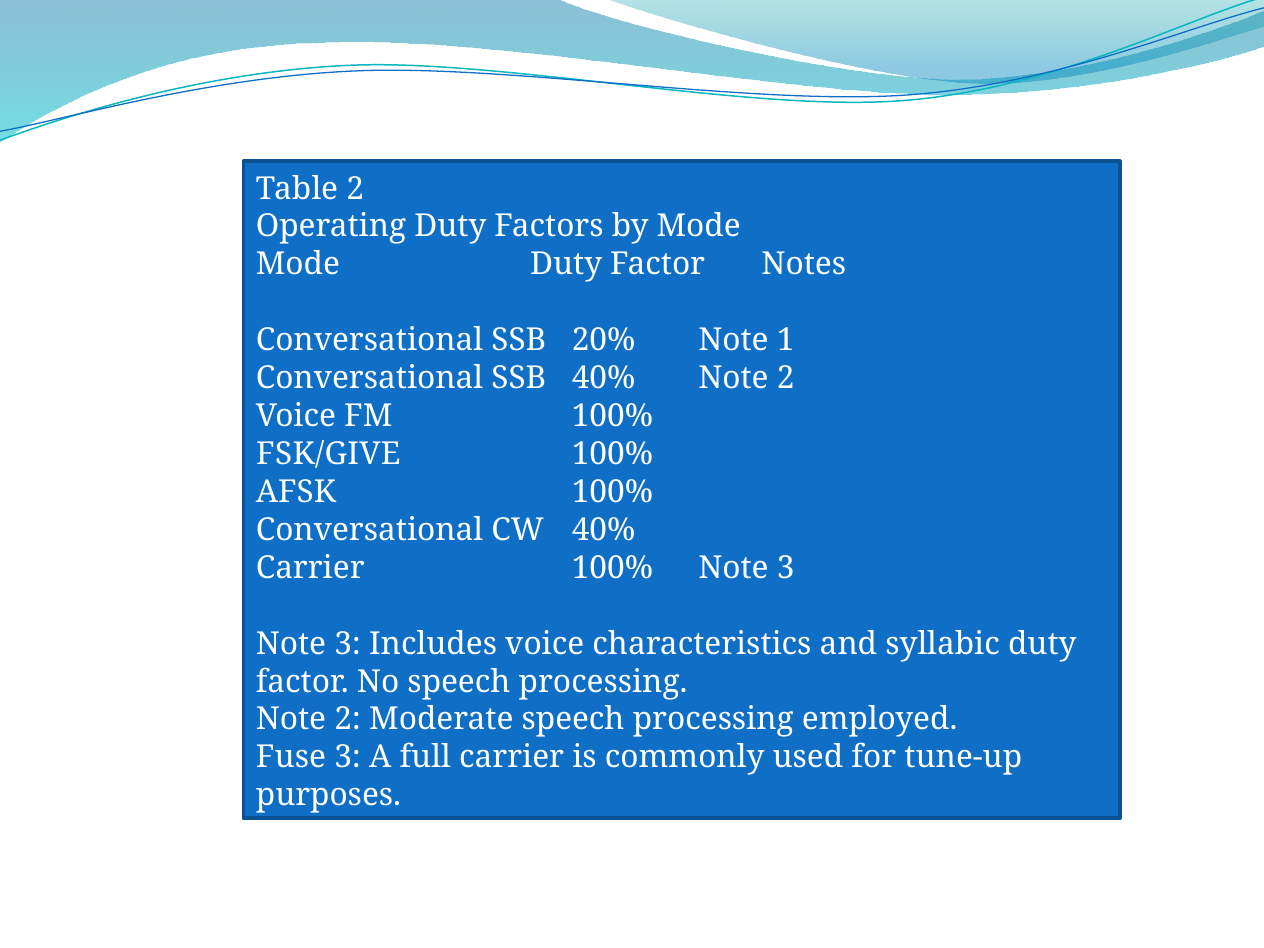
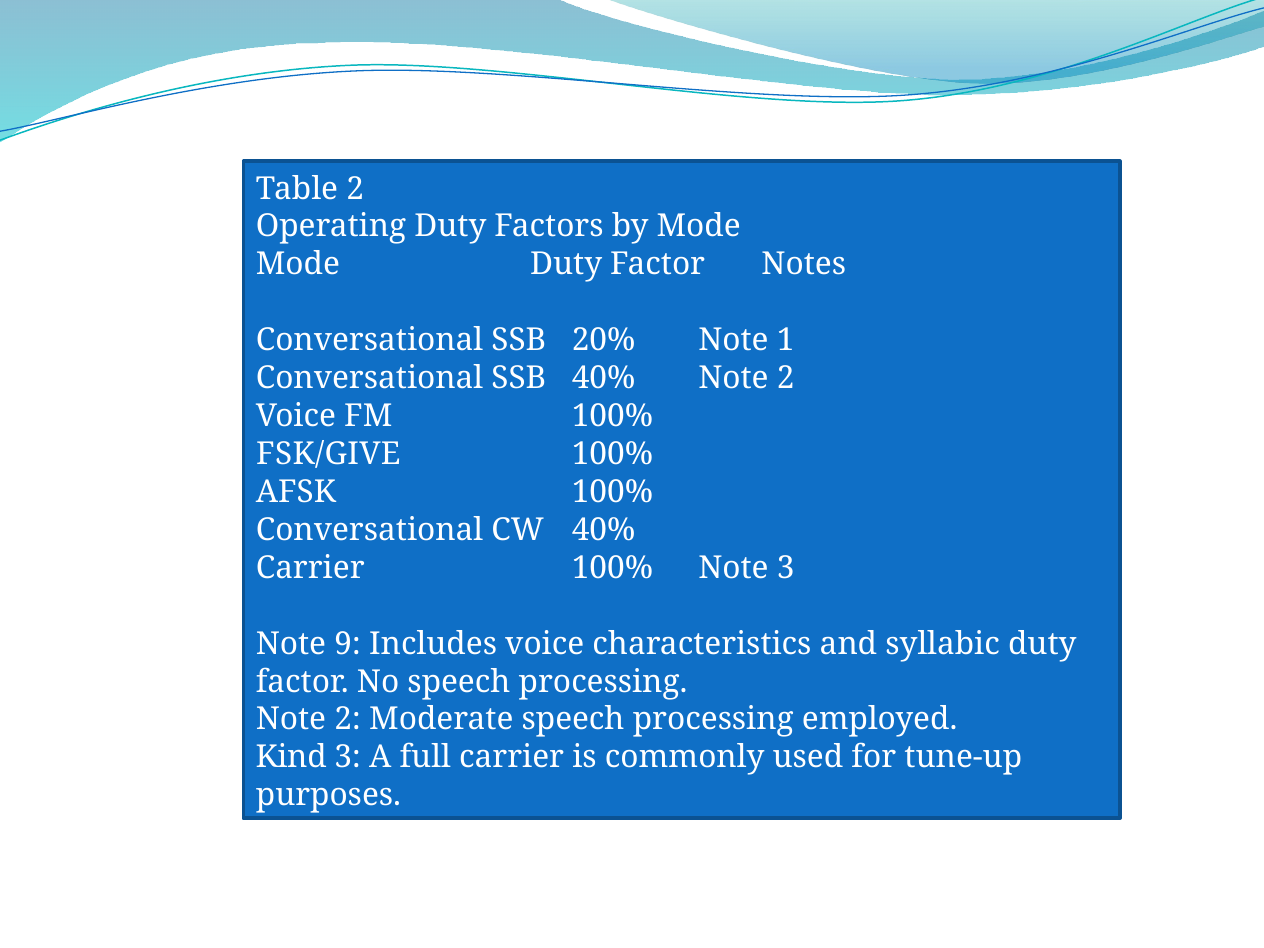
3 at (348, 644): 3 -> 9
Fuse: Fuse -> Kind
